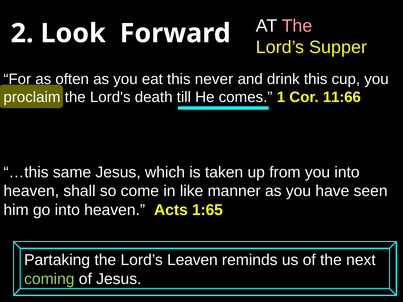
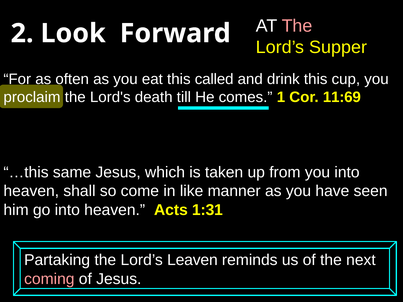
never: never -> called
11:66: 11:66 -> 11:69
1:65: 1:65 -> 1:31
coming colour: light green -> pink
